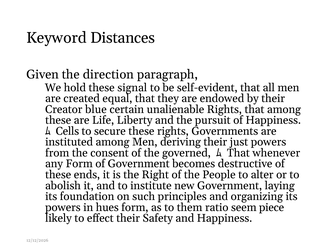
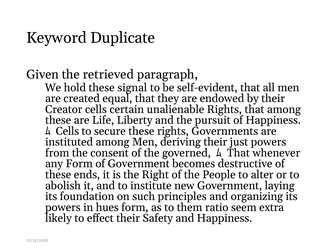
Distances: Distances -> Duplicate
direction: direction -> retrieved
Creator blue: blue -> cells
piece: piece -> extra
